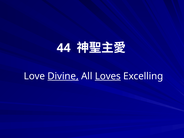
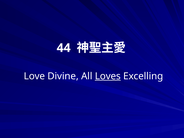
Divine underline: present -> none
